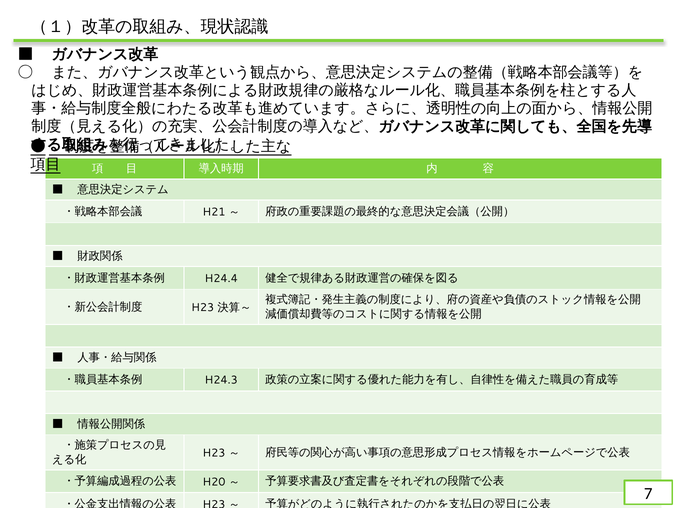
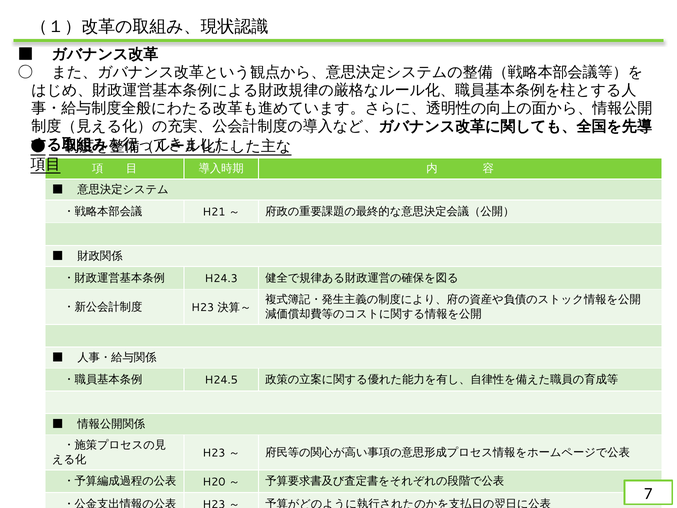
H24.4: H24.4 -> H24.3
H24.3: H24.3 -> H24.5
